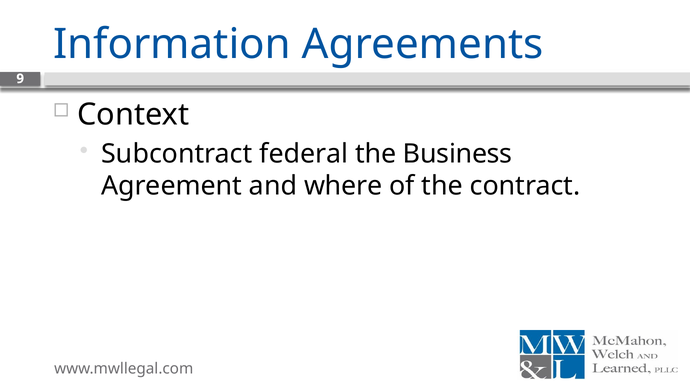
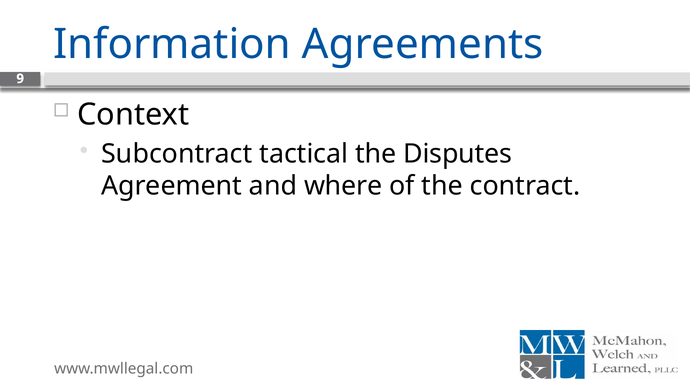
federal: federal -> tactical
Business: Business -> Disputes
